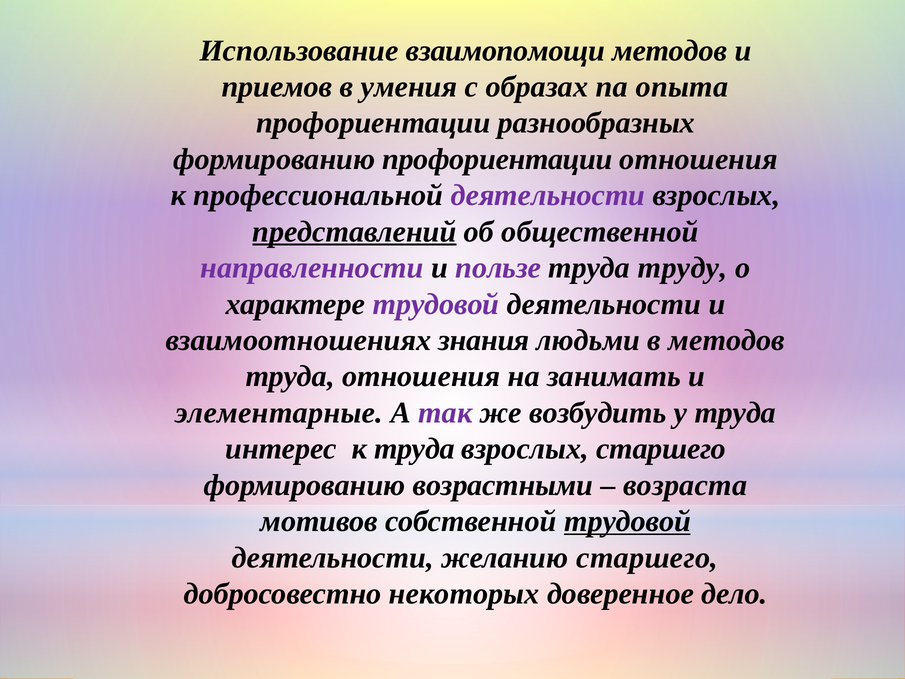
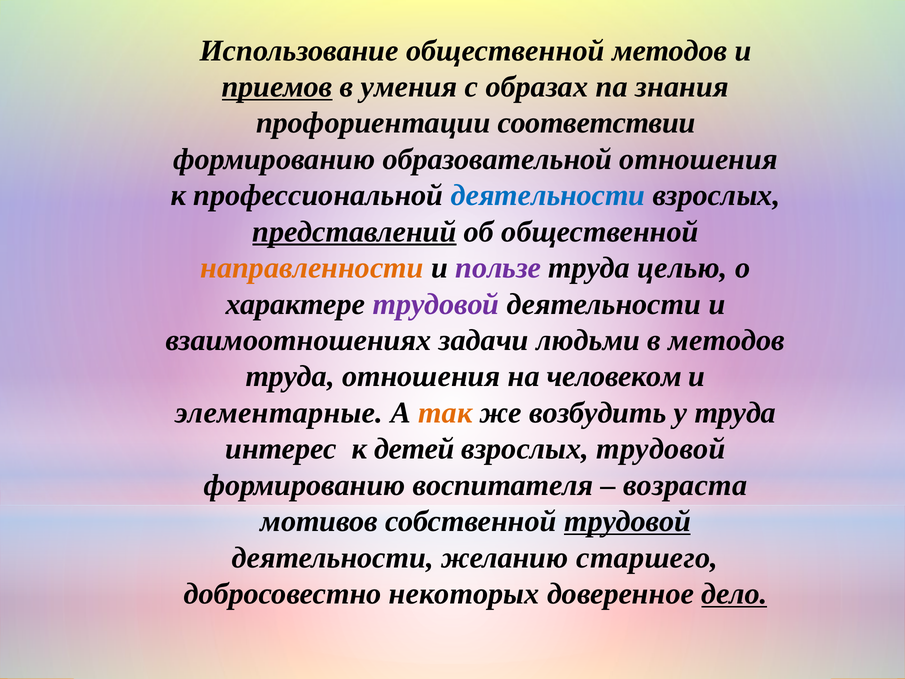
Использование взаимопомощи: взаимопомощи -> общественной
приемов underline: none -> present
опыта: опыта -> знания
разнообразных: разнообразных -> соответствии
формированию профориентации: профориентации -> образовательной
деятельности at (548, 195) colour: purple -> blue
направленности colour: purple -> orange
труду: труду -> целью
знания: знания -> задачи
занимать: занимать -> человеком
так colour: purple -> orange
к труда: труда -> детей
взрослых старшего: старшего -> трудовой
возрастными: возрастными -> воспитателя
дело underline: none -> present
